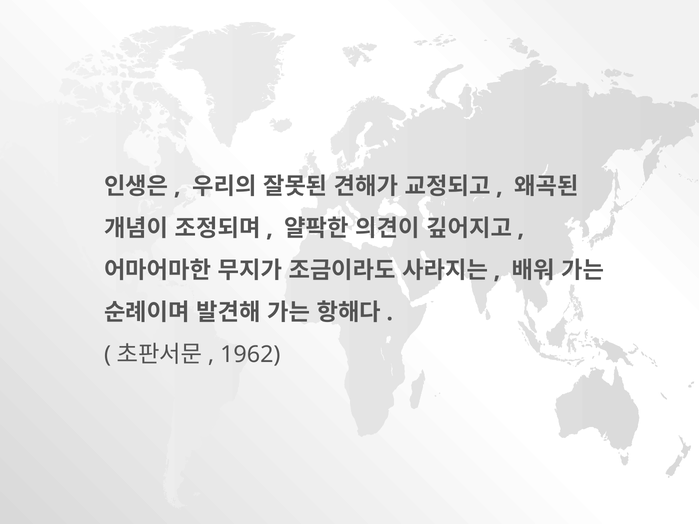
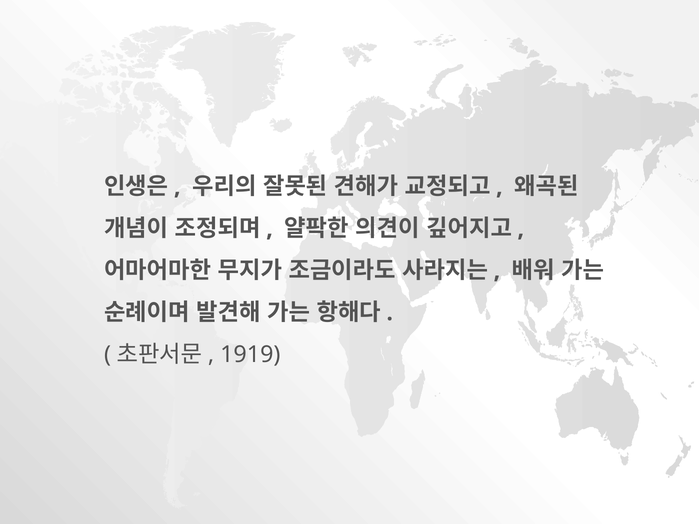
1962: 1962 -> 1919
